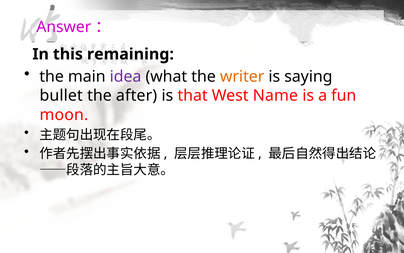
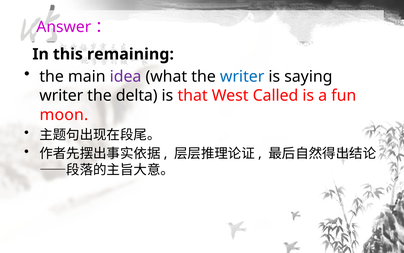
writer at (242, 76) colour: orange -> blue
bullet at (61, 95): bullet -> writer
after: after -> delta
Name: Name -> Called
